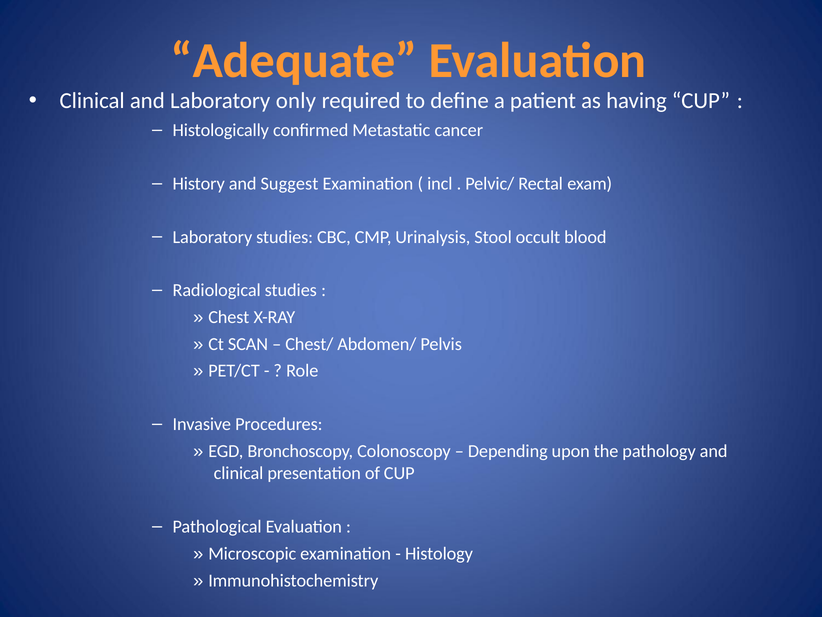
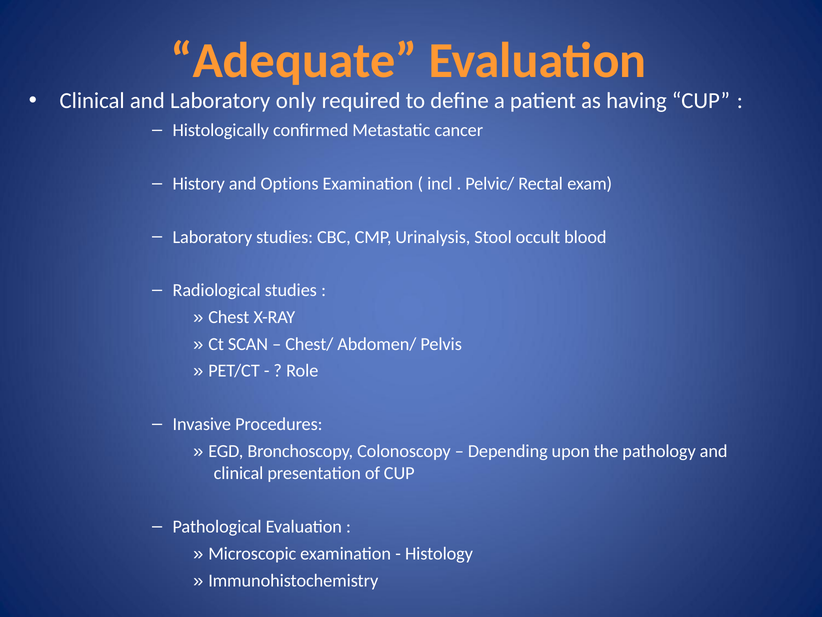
Suggest: Suggest -> Options
